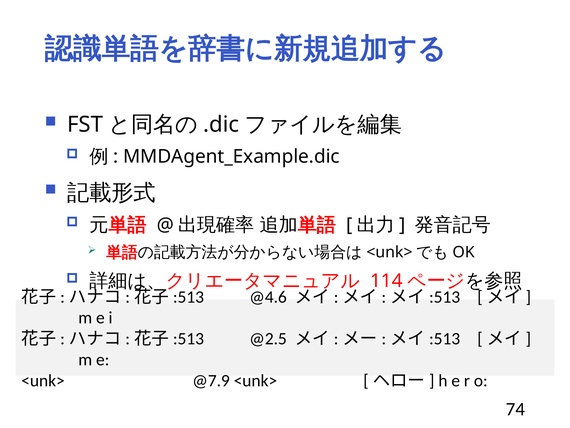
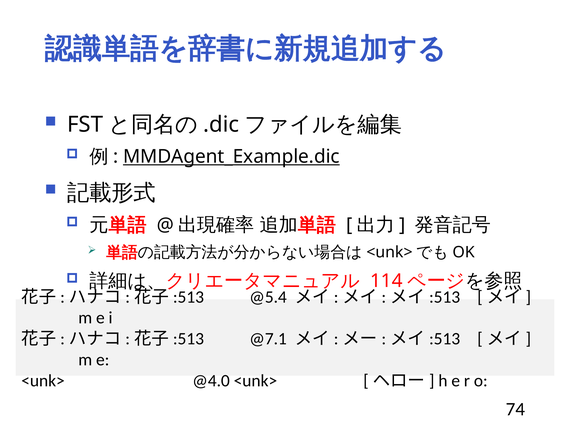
MMDAgent_Example.dic underline: none -> present
@4.6: @4.6 -> @5.4
@2.5: @2.5 -> @7.1
@7.9: @7.9 -> @4.0
